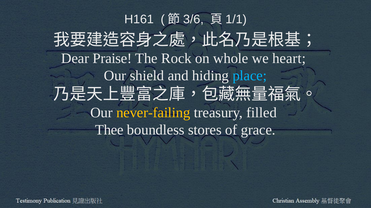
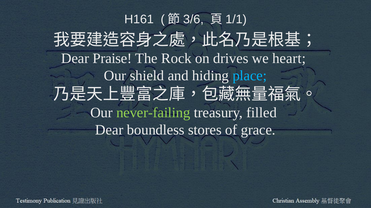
whole: whole -> drives
never-failing colour: yellow -> light green
Thee at (109, 130): Thee -> Dear
